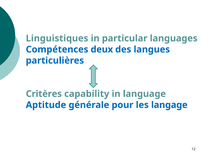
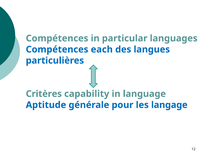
Linguistiques at (57, 38): Linguistiques -> Compétences
deux: deux -> each
